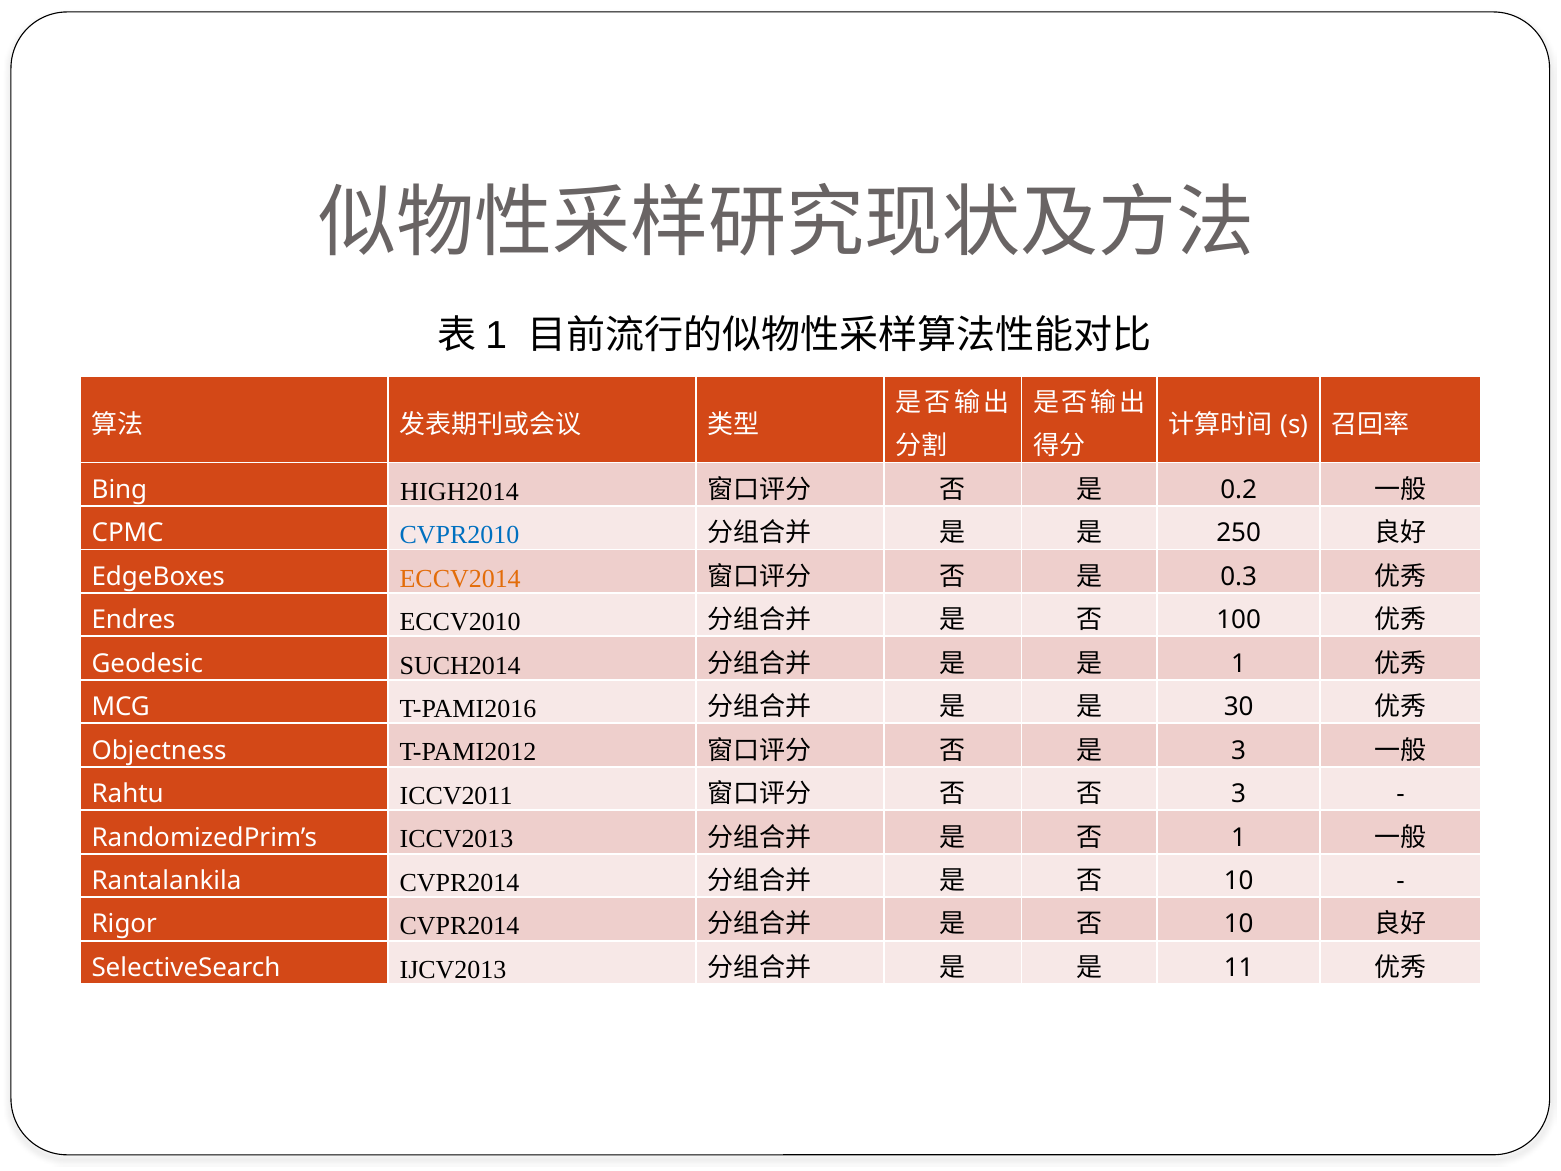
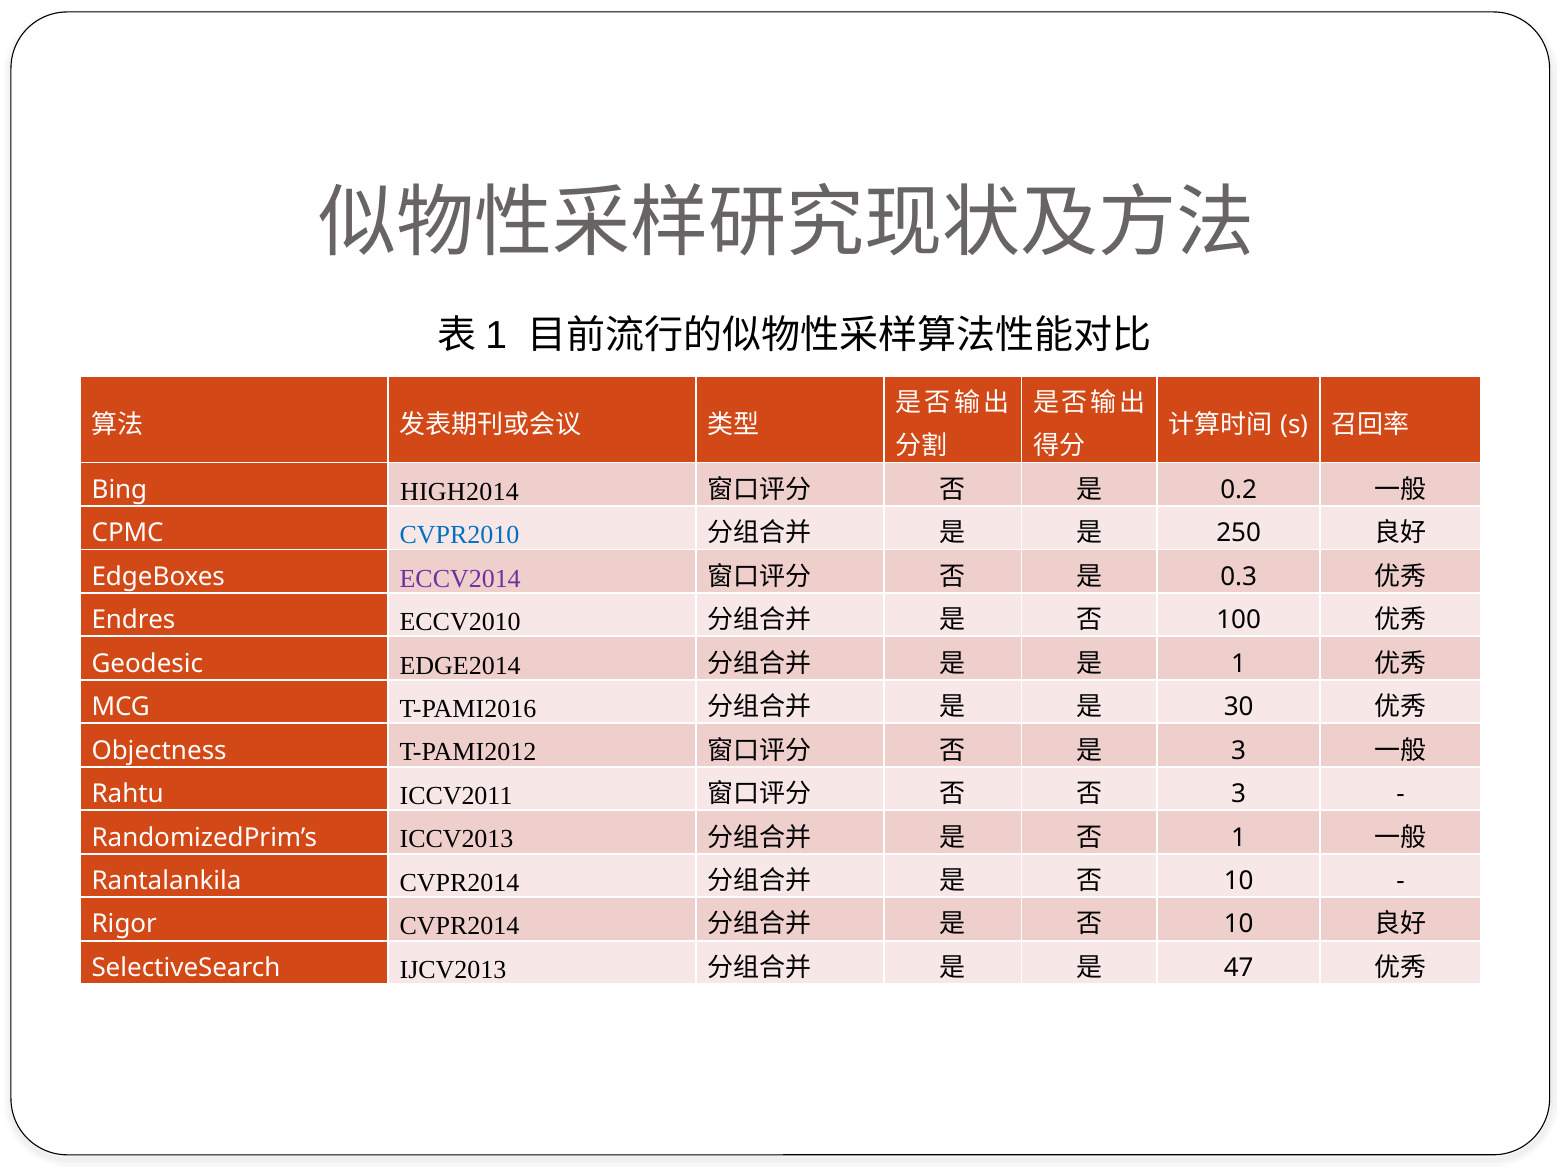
ECCV2014 colour: orange -> purple
SUCH2014: SUCH2014 -> EDGE2014
11: 11 -> 47
